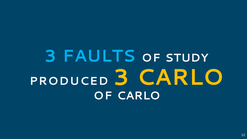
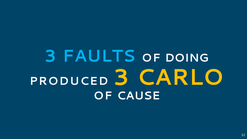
STUDY: STUDY -> DOING
OF CARLO: CARLO -> CAUSE
